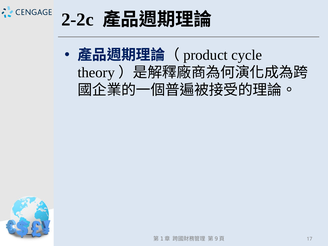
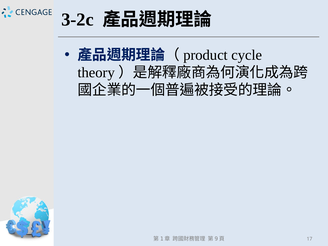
2-2c: 2-2c -> 3-2c
